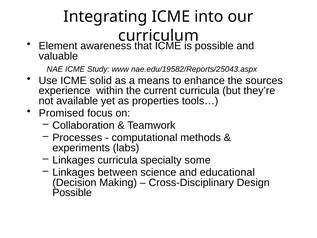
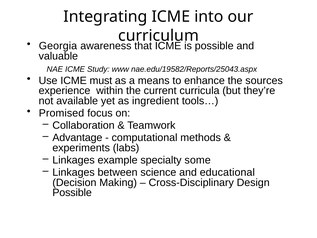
Element: Element -> Georgia
solid: solid -> must
properties: properties -> ingredient
Processes: Processes -> Advantage
Linkages curricula: curricula -> example
